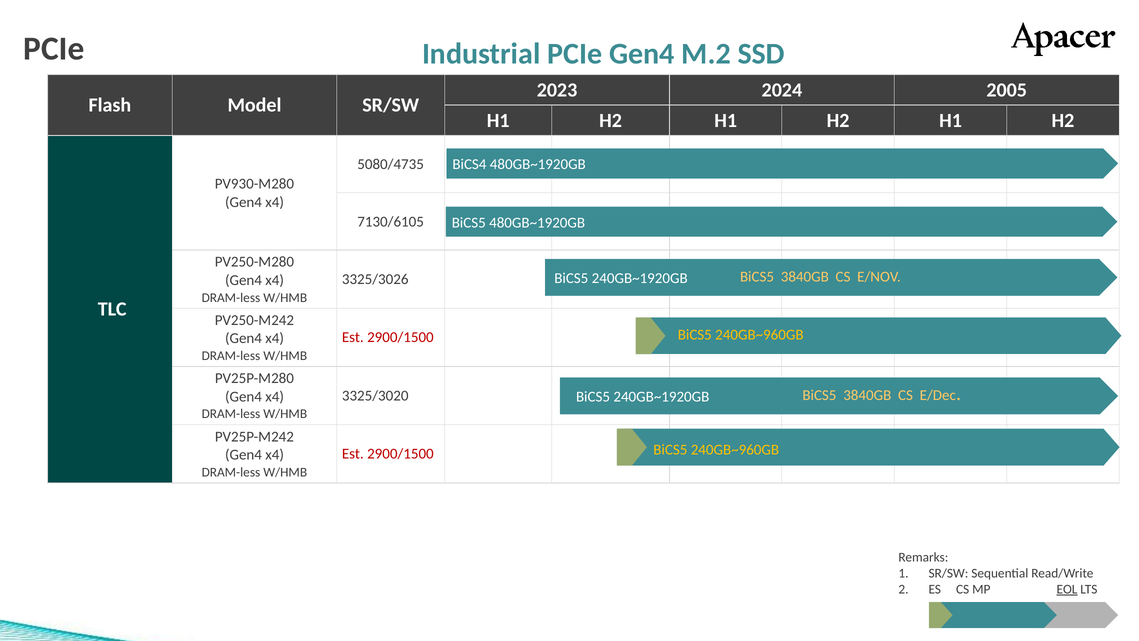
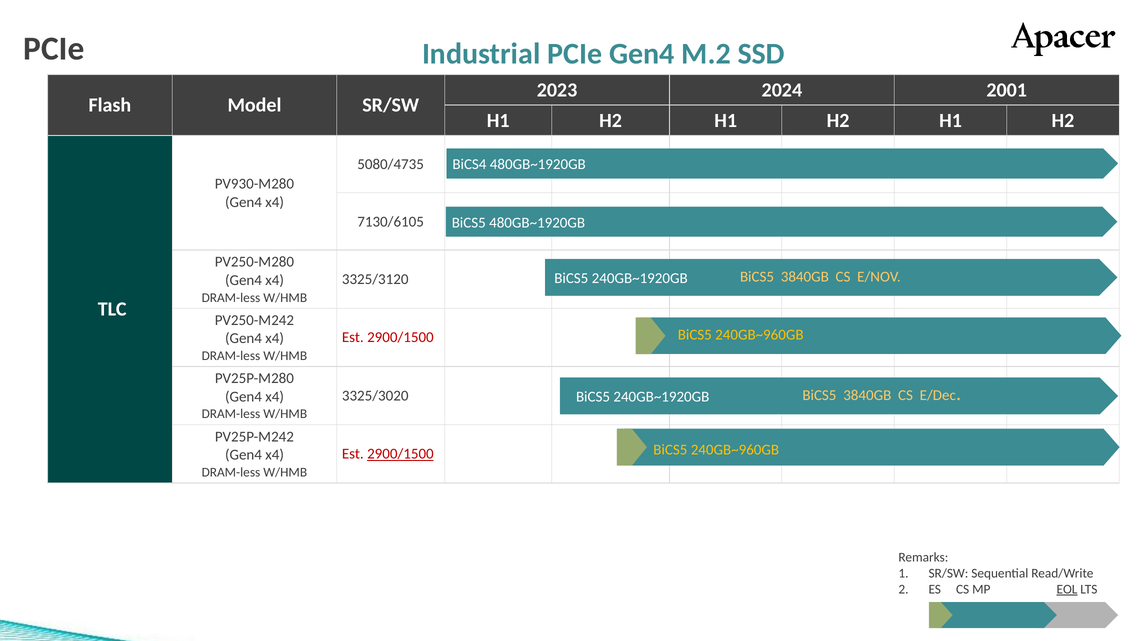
2005: 2005 -> 2001
3325/3026: 3325/3026 -> 3325/3120
2900/1500 at (400, 454) underline: none -> present
